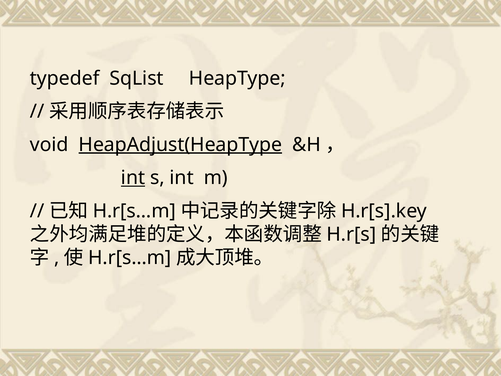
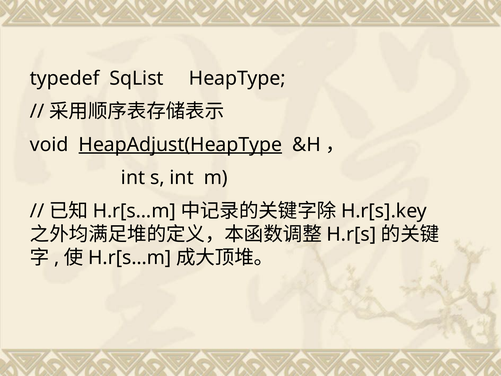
int at (133, 178) underline: present -> none
